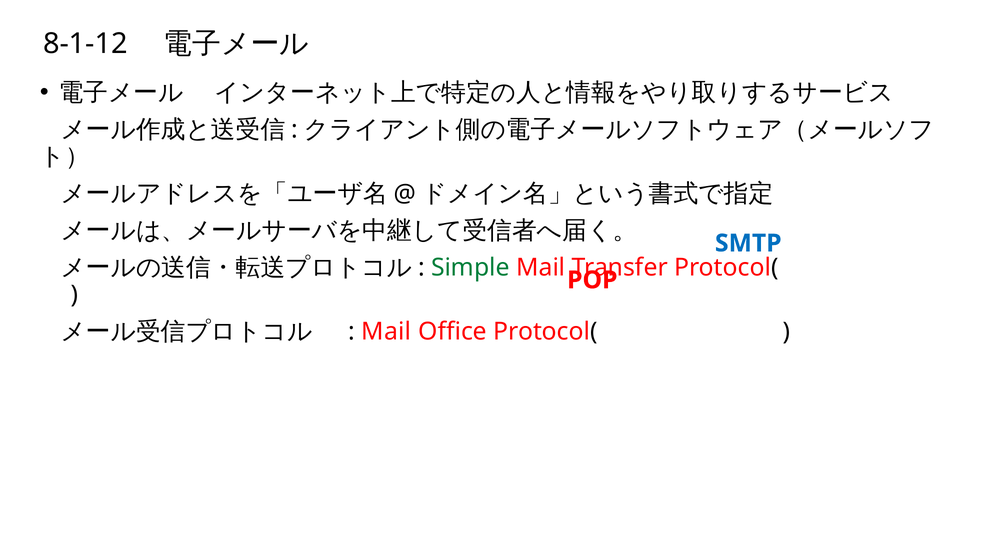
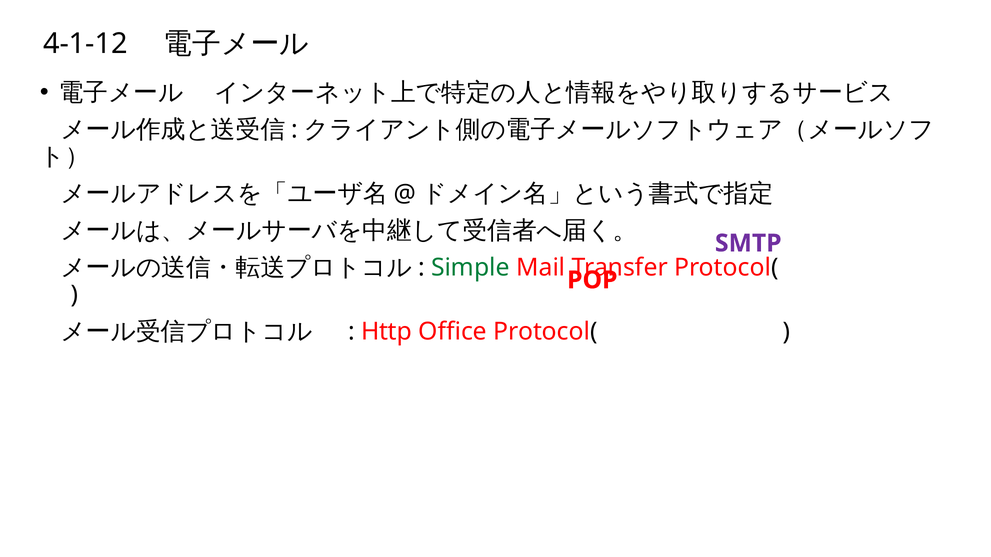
8-1-12: 8-1-12 -> 4-1-12
SMTP colour: blue -> purple
Mail at (386, 332): Mail -> Http
